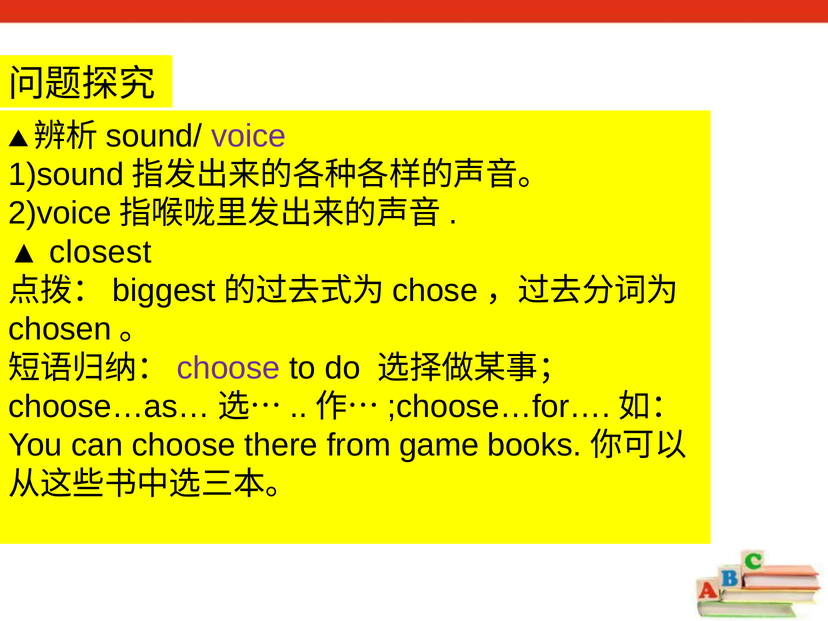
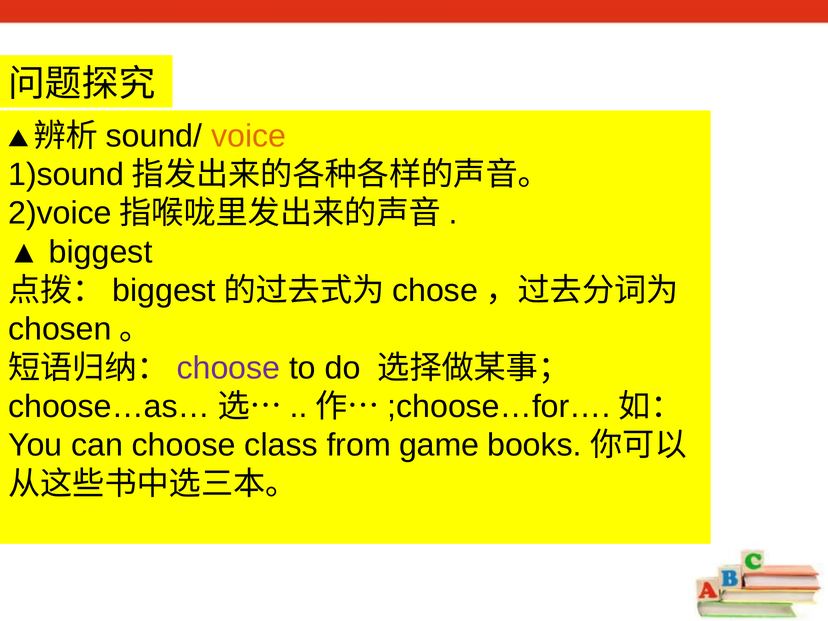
voice colour: purple -> orange
closest at (100, 252): closest -> biggest
there: there -> class
